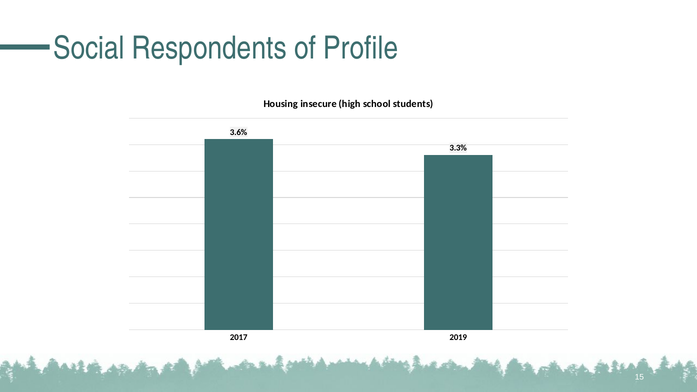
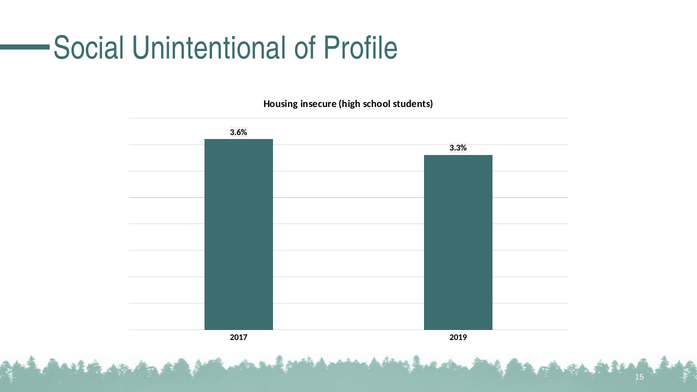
Respondents: Respondents -> Unintentional
